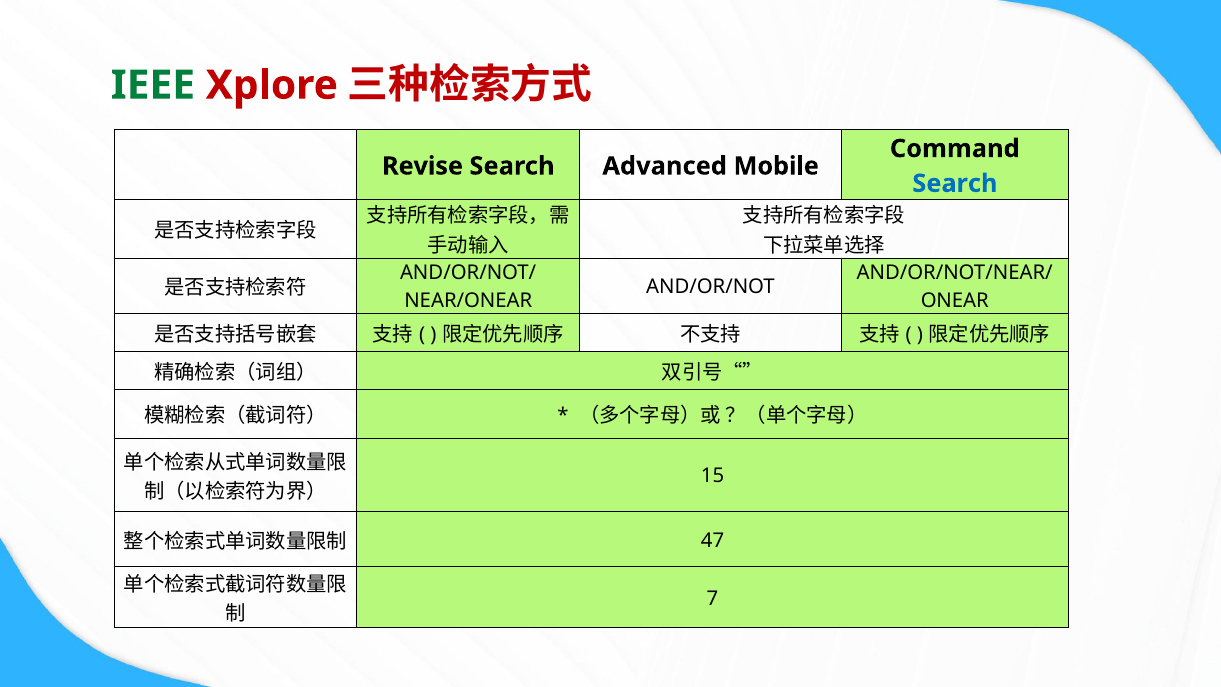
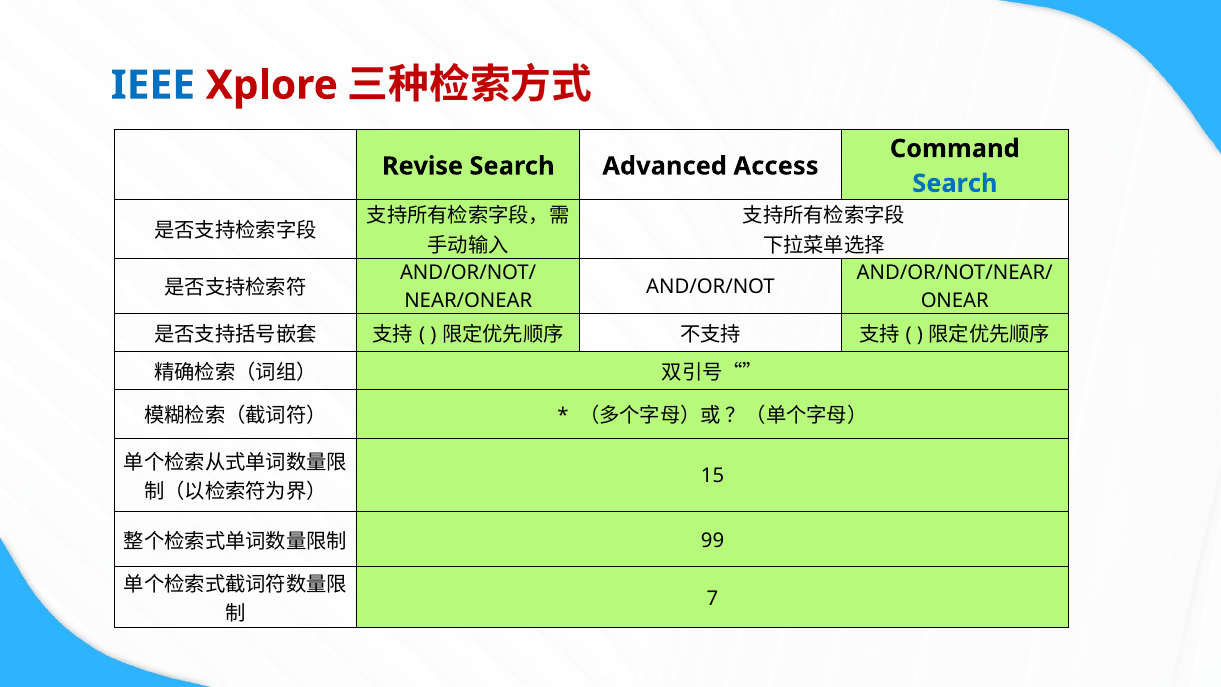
IEEE colour: green -> blue
Mobile: Mobile -> Access
47: 47 -> 99
